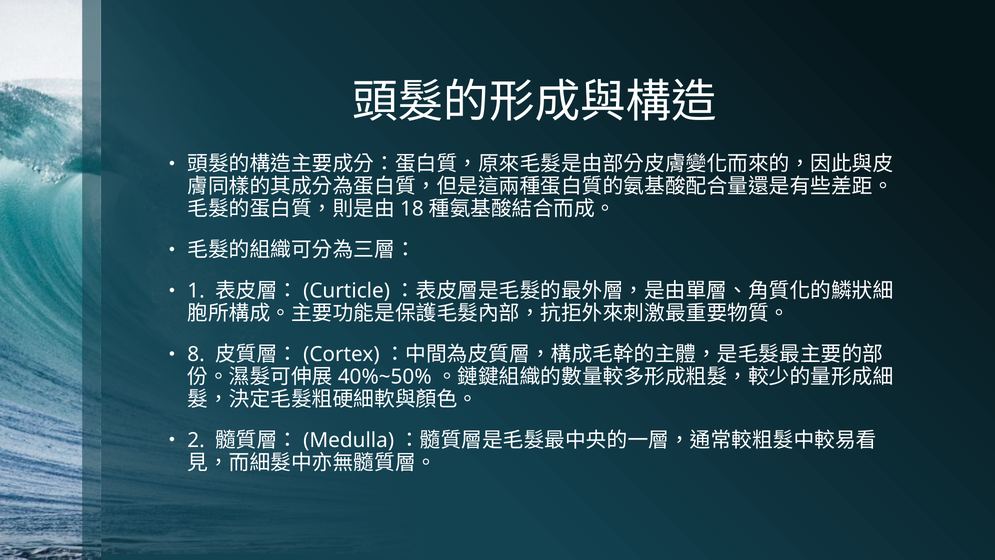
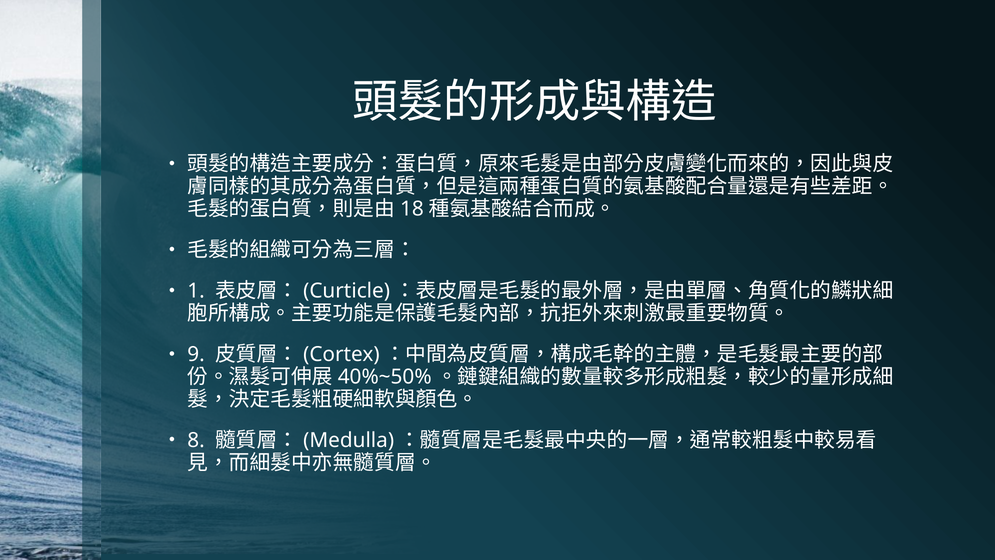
8: 8 -> 9
2: 2 -> 8
